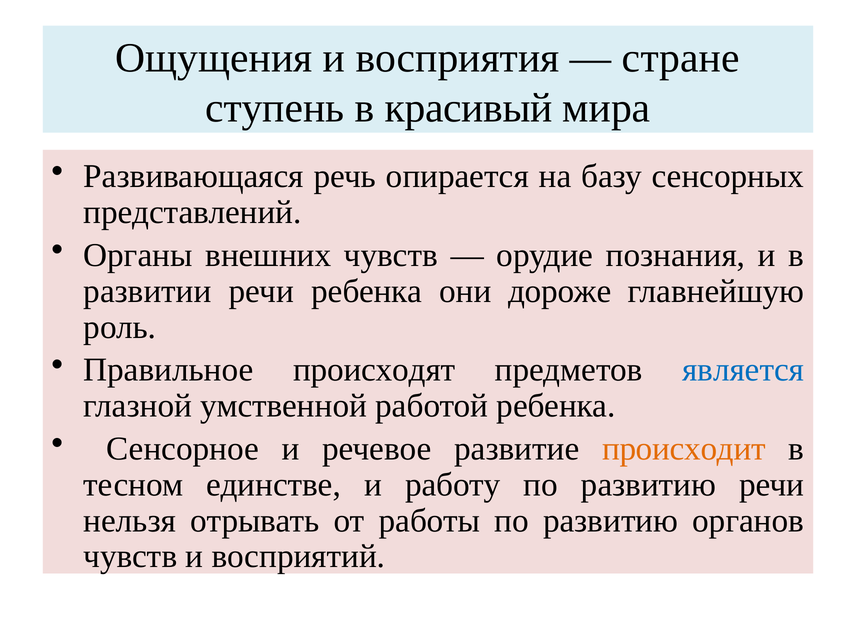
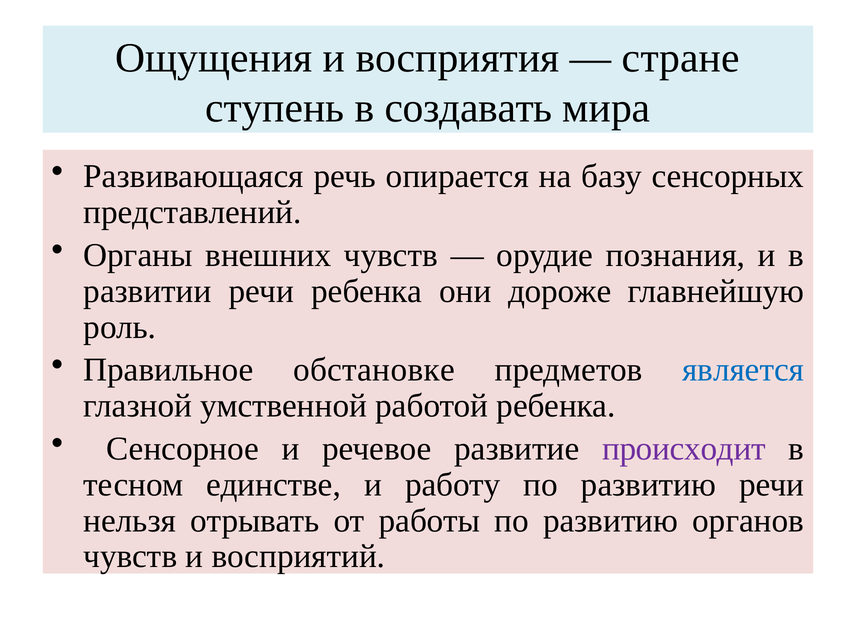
красивый: красивый -> создавать
происходят: происходят -> обстановке
происходит colour: orange -> purple
